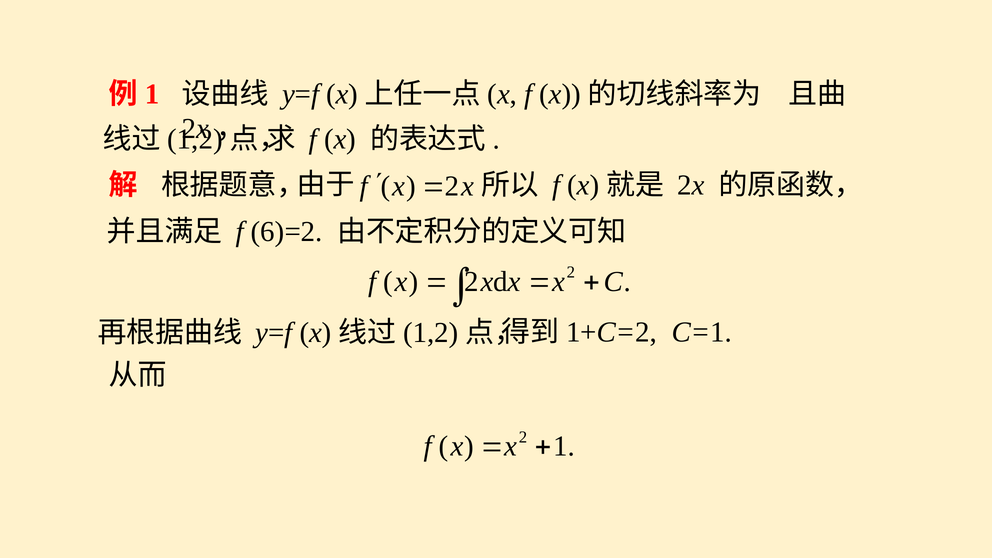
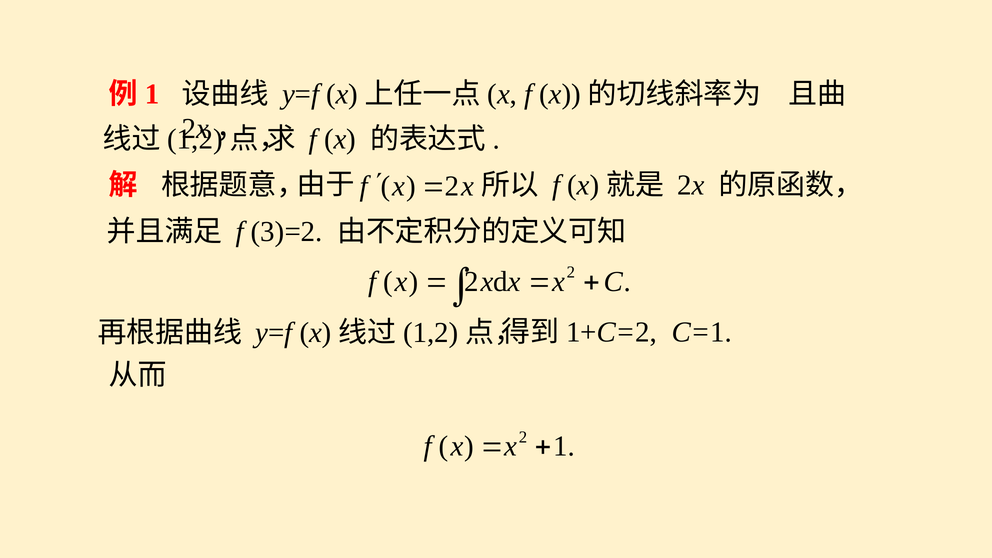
6)=2: 6)=2 -> 3)=2
